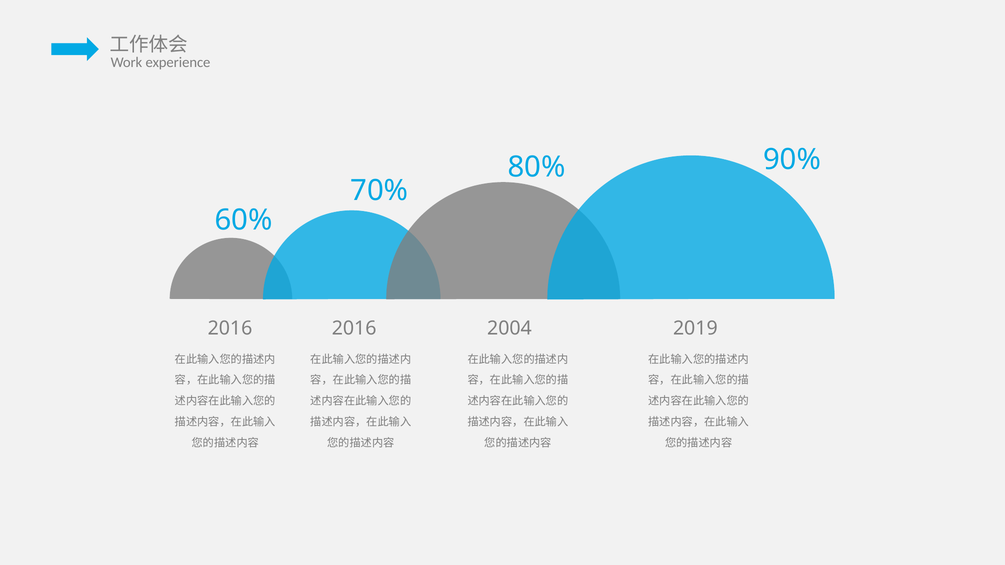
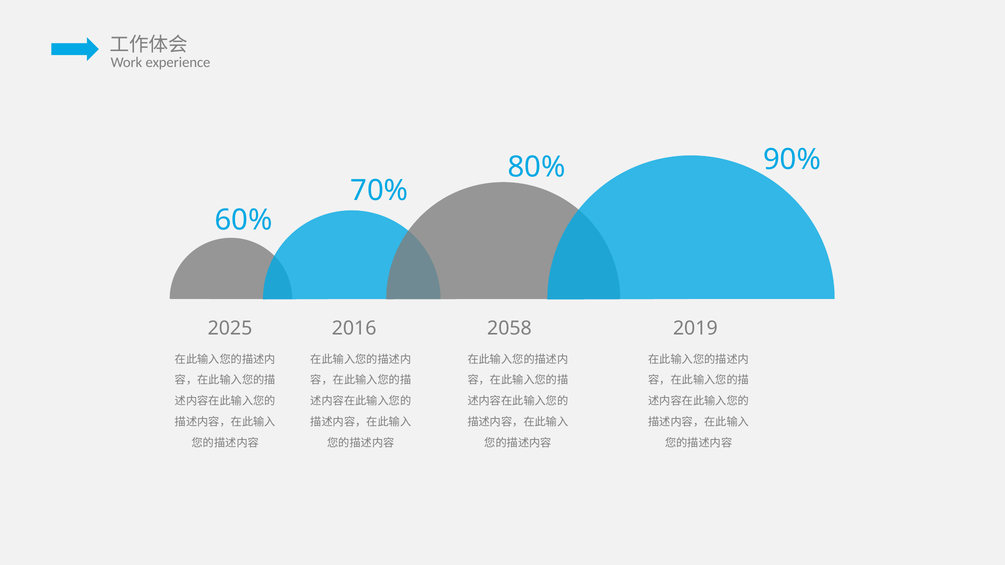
2016 at (230, 329): 2016 -> 2025
2004: 2004 -> 2058
